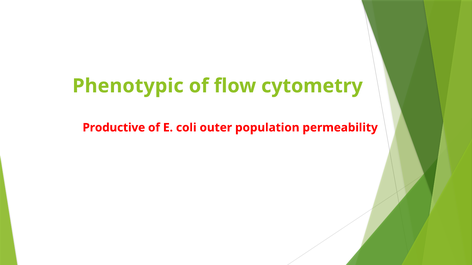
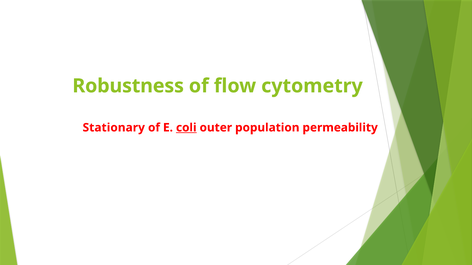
Phenotypic: Phenotypic -> Robustness
Productive: Productive -> Stationary
coli underline: none -> present
